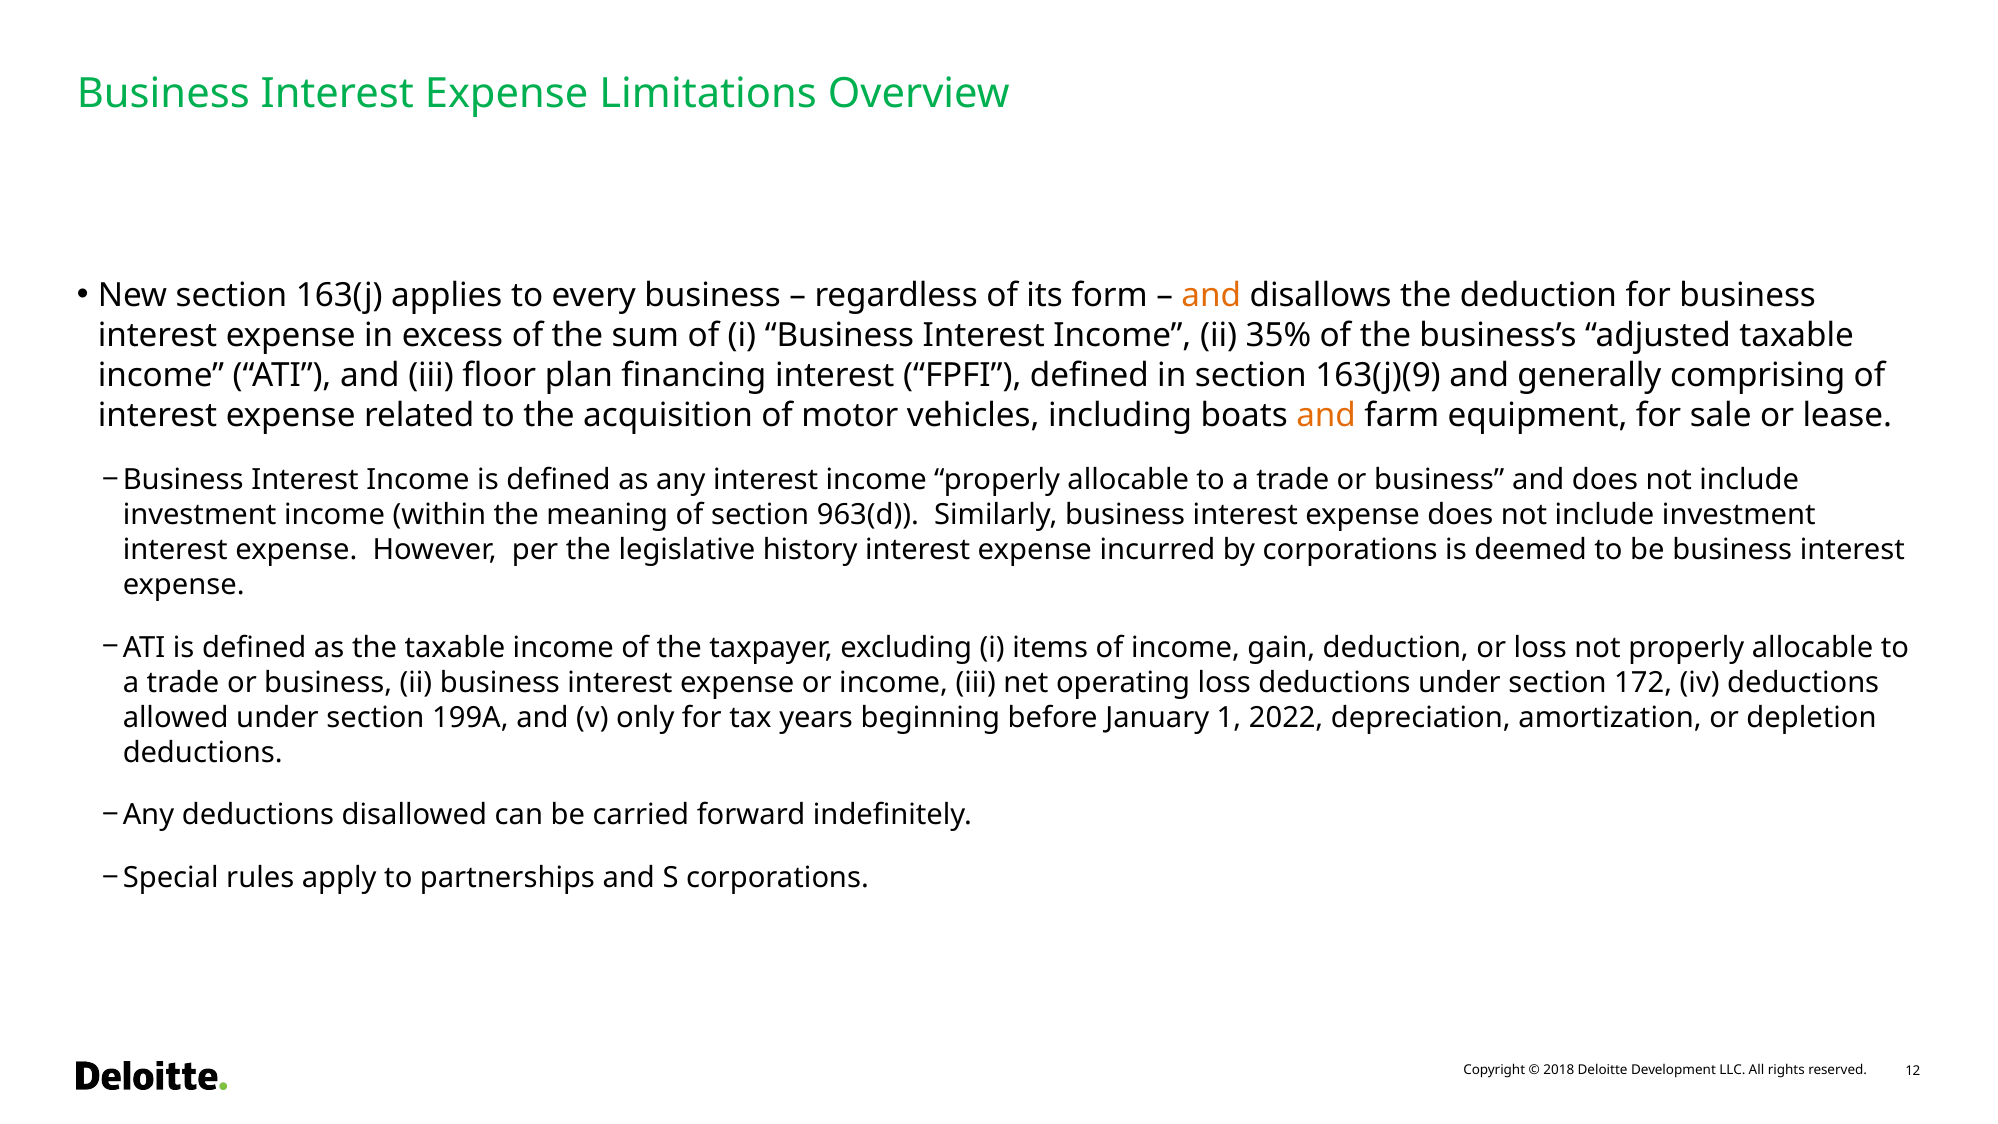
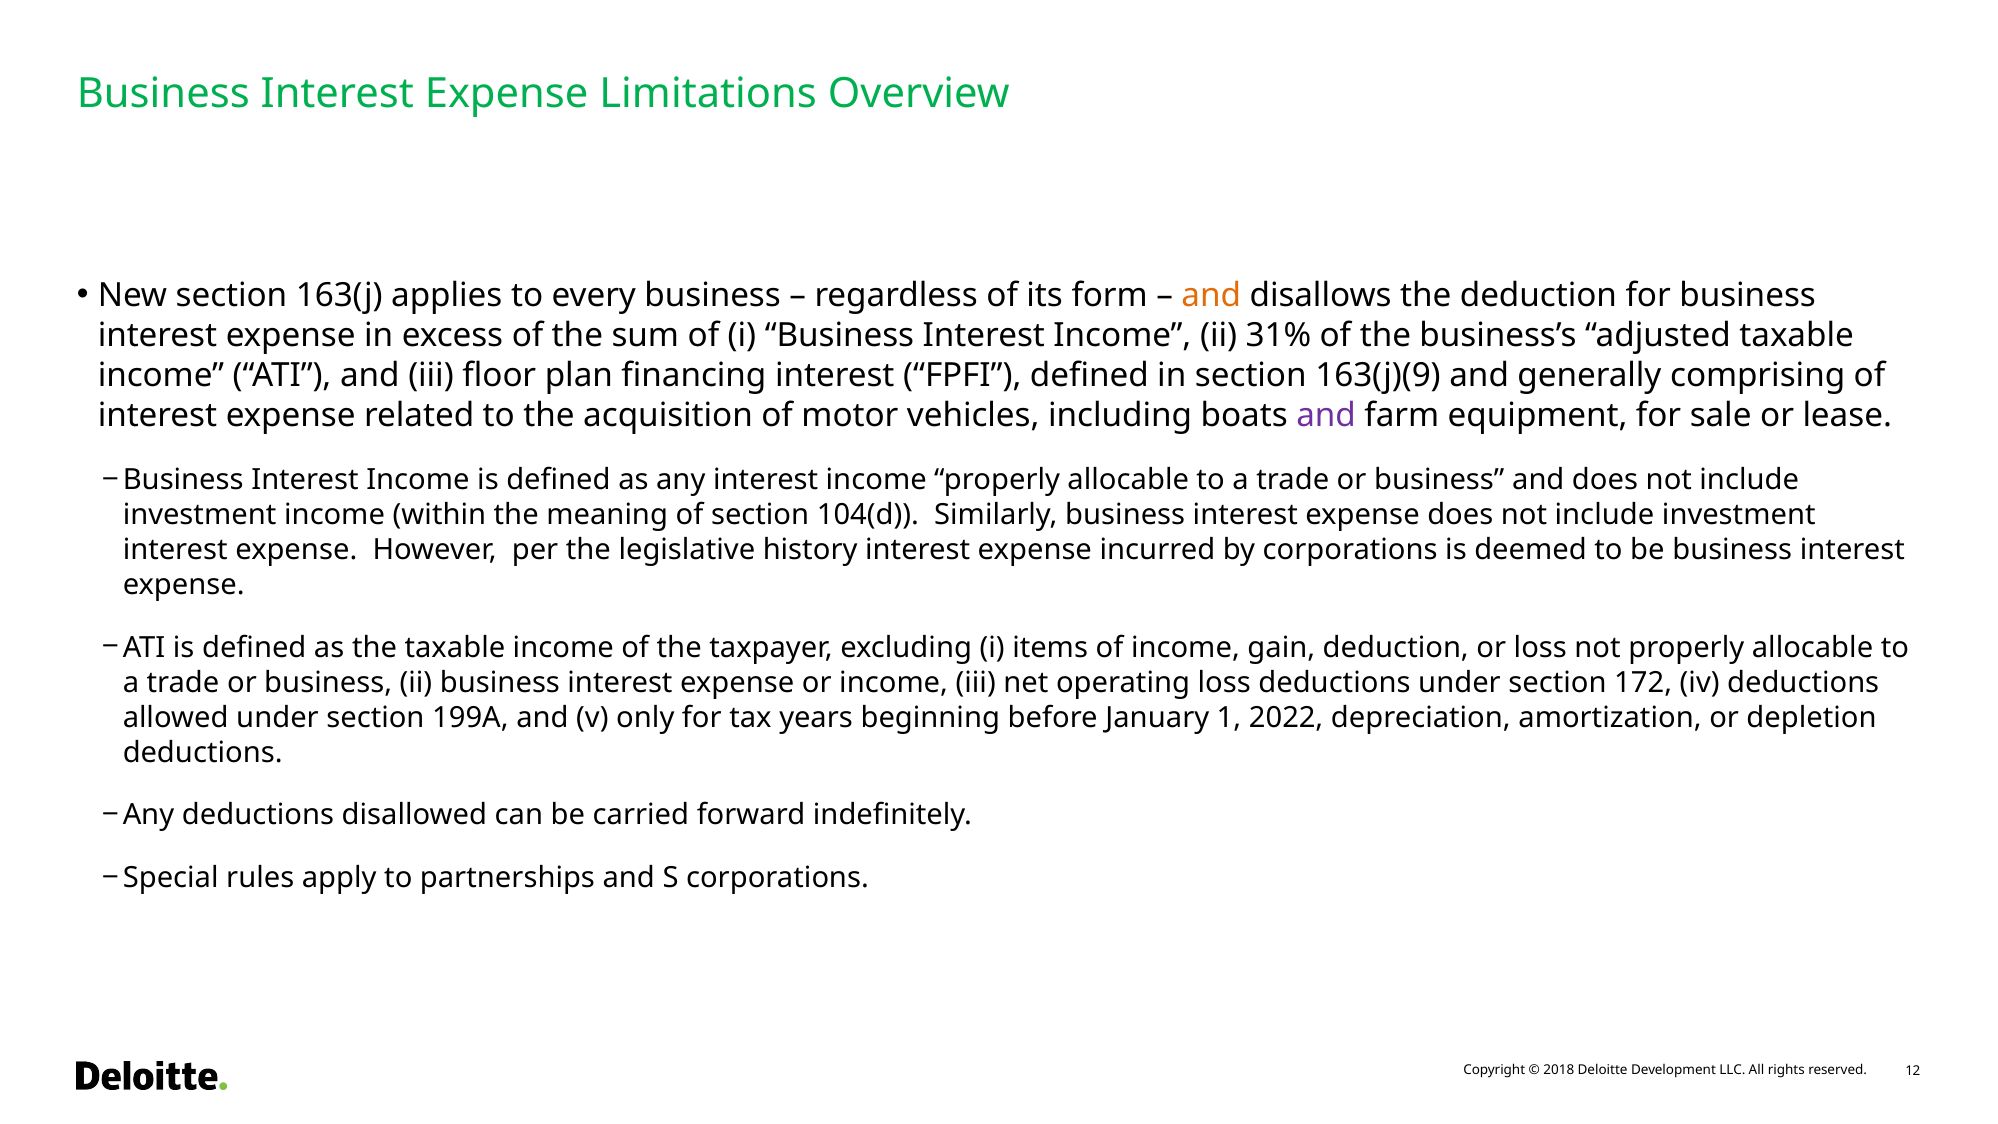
35%: 35% -> 31%
and at (1326, 415) colour: orange -> purple
963(d: 963(d -> 104(d
